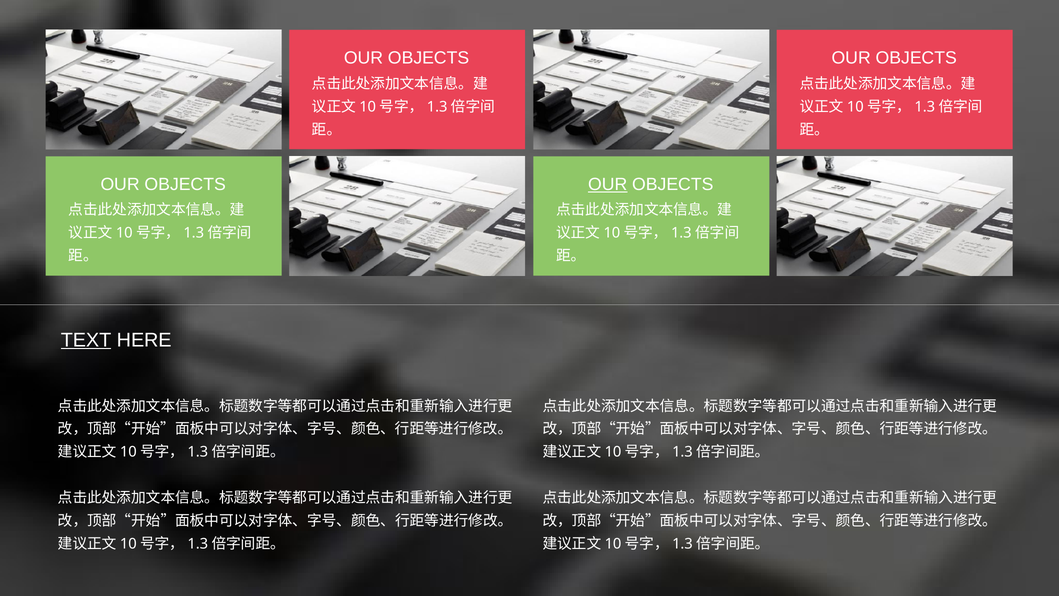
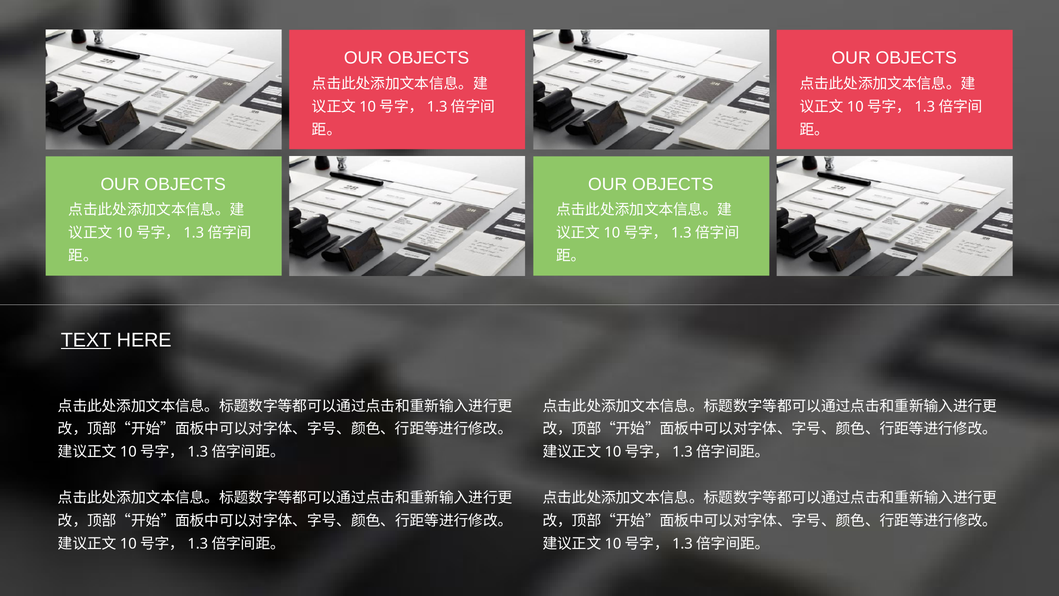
OUR at (608, 184) underline: present -> none
